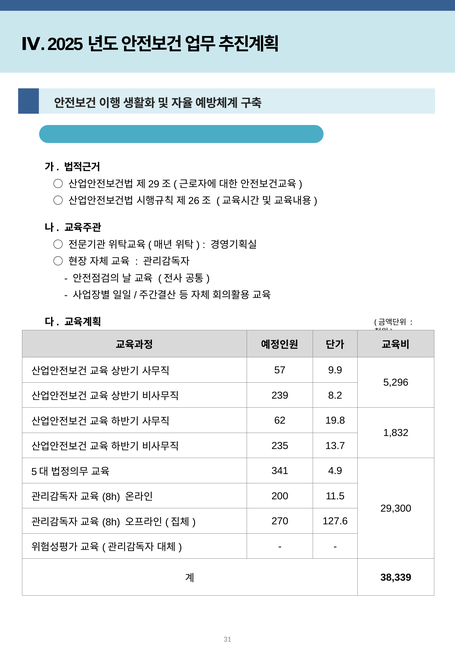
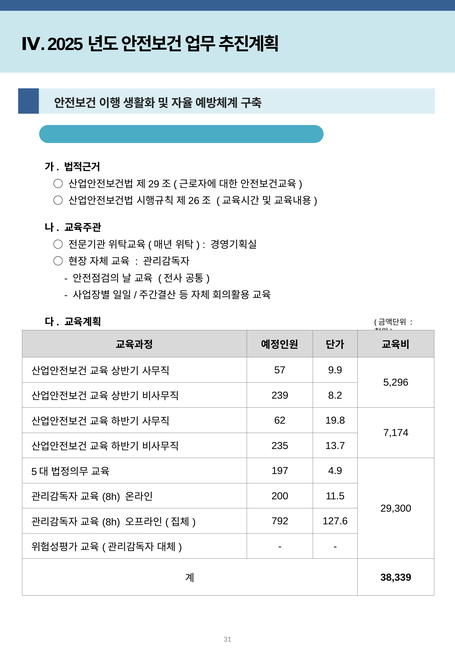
1,832: 1,832 -> 7,174
341: 341 -> 197
270: 270 -> 792
